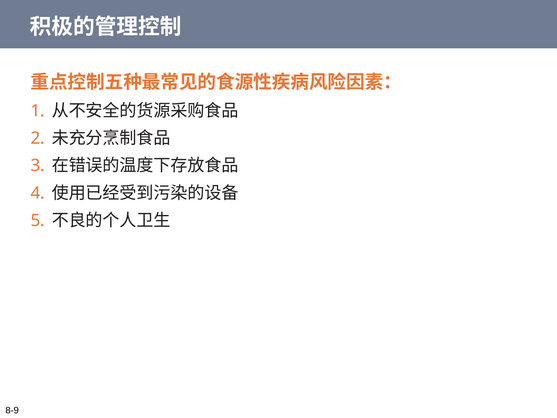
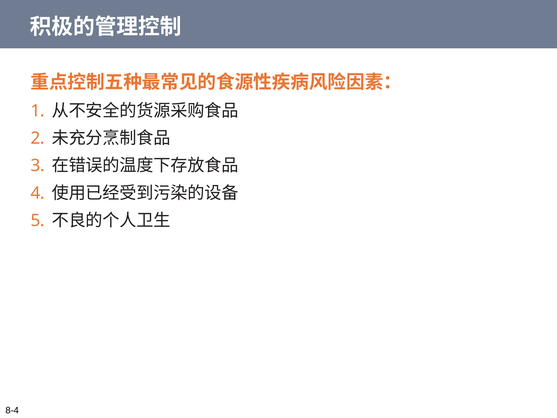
8-9: 8-9 -> 8-4
